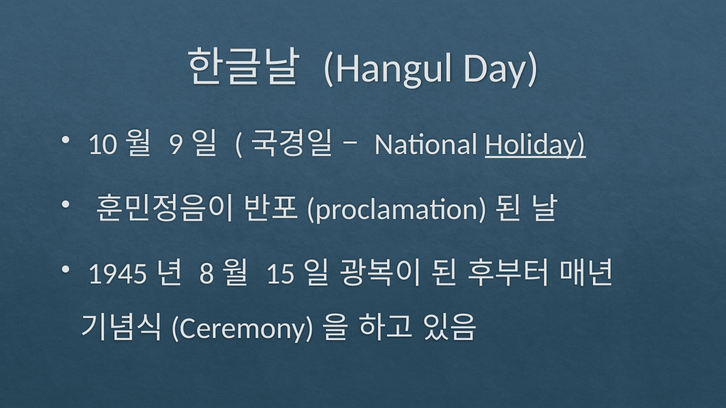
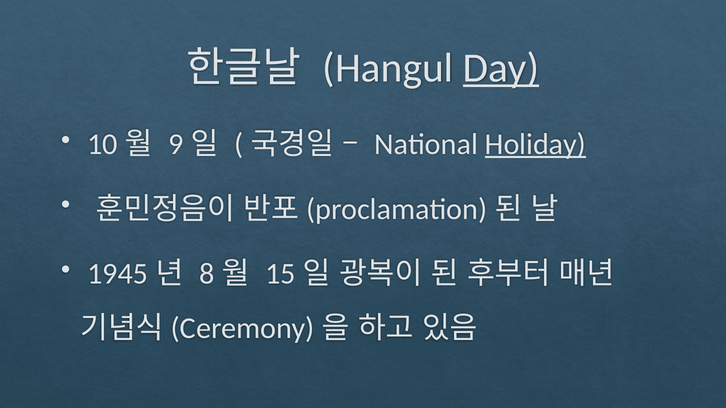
Day underline: none -> present
